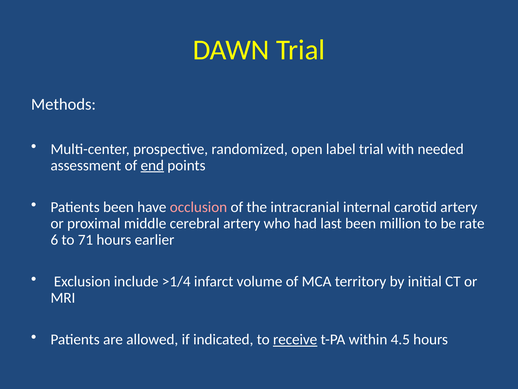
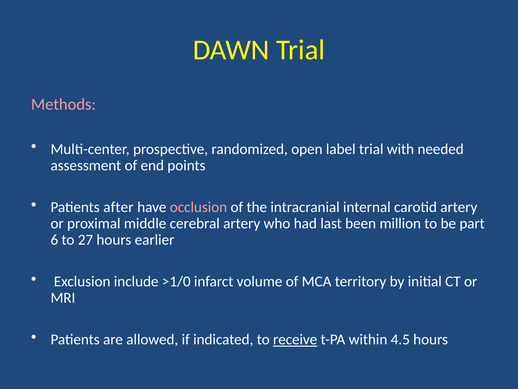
Methods colour: white -> pink
end underline: present -> none
Patients been: been -> after
rate: rate -> part
71: 71 -> 27
>1/4: >1/4 -> >1/0
